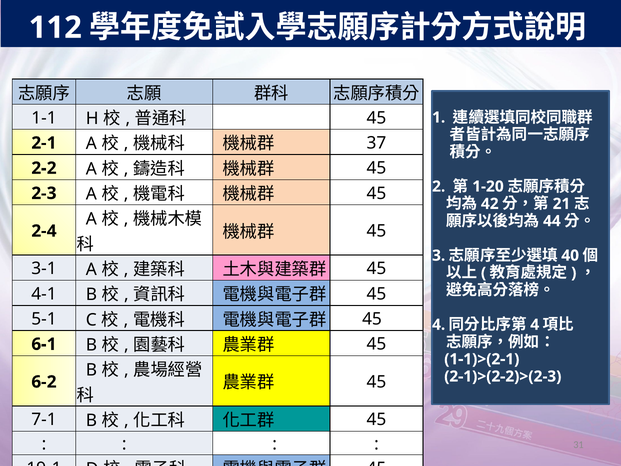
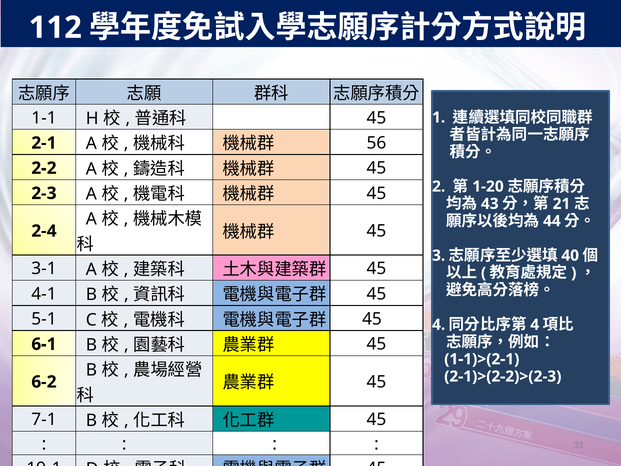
37: 37 -> 56
42: 42 -> 43
